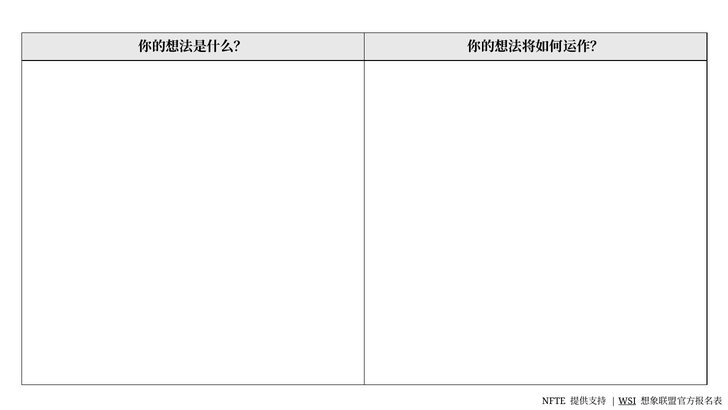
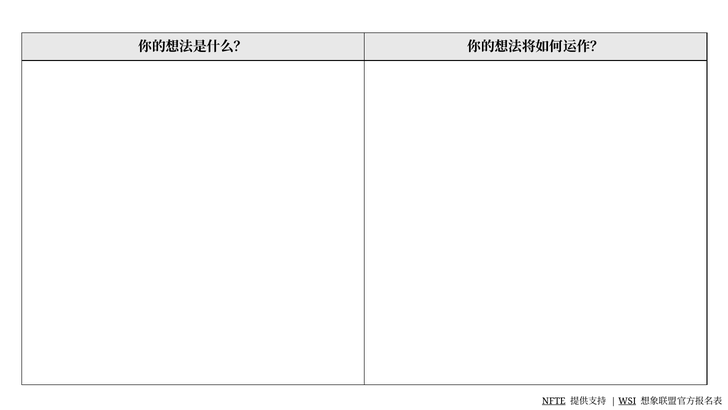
NFTE underline: none -> present
